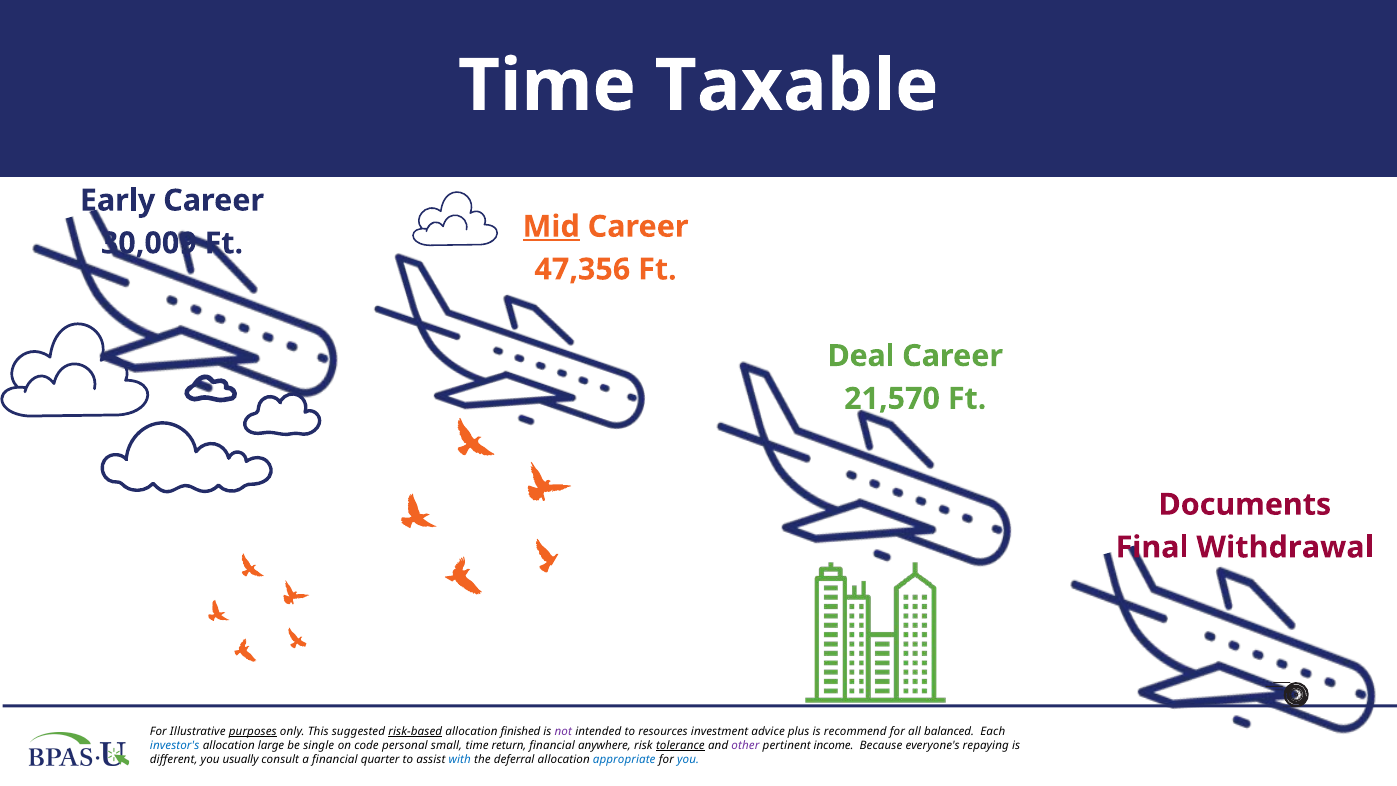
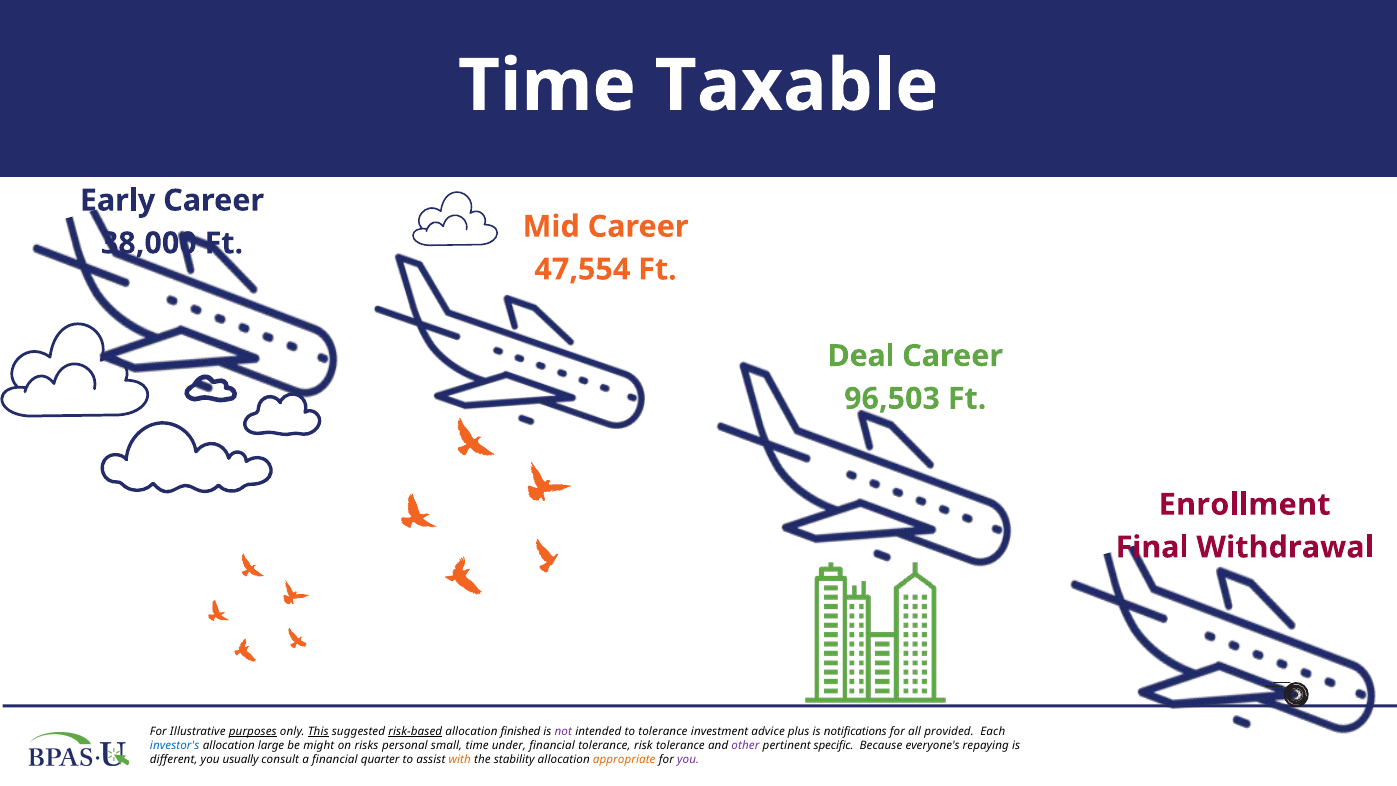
Mid underline: present -> none
30,009: 30,009 -> 38,000
47,356: 47,356 -> 47,554
21,570: 21,570 -> 96,503
Documents: Documents -> Enrollment
This underline: none -> present
to resources: resources -> tolerance
recommend: recommend -> notifications
balanced: balanced -> provided
single: single -> might
code: code -> risks
return: return -> under
financial anywhere: anywhere -> tolerance
tolerance at (680, 745) underline: present -> none
income: income -> specific
with colour: blue -> orange
deferral: deferral -> stability
appropriate colour: blue -> orange
you at (688, 759) colour: blue -> purple
